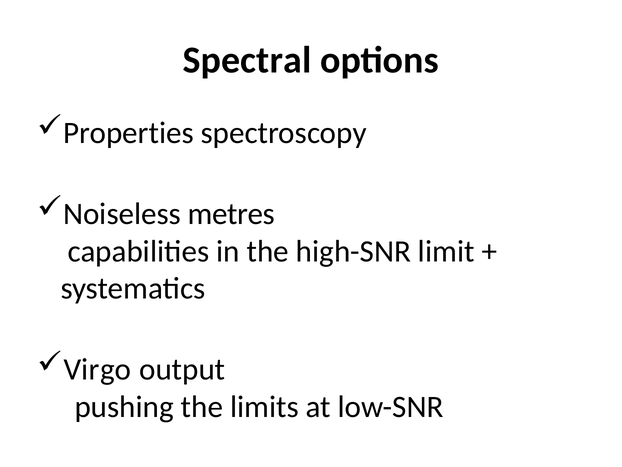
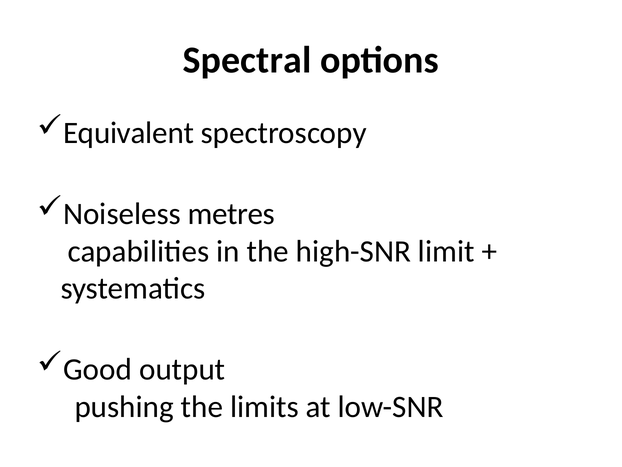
Properties: Properties -> Equivalent
Virgo: Virgo -> Good
